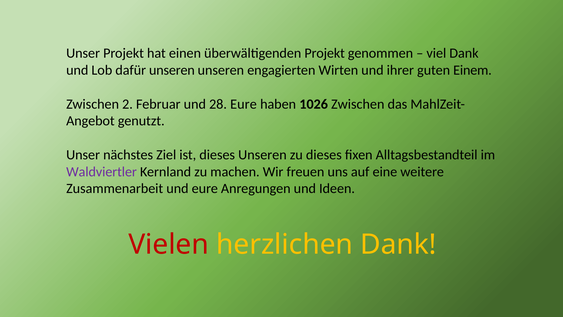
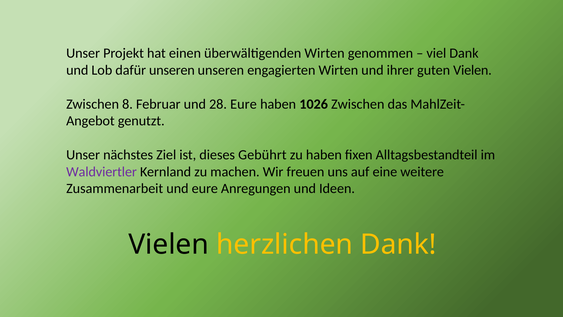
überwältigenden Projekt: Projekt -> Wirten
guten Einem: Einem -> Vielen
2: 2 -> 8
dieses Unseren: Unseren -> Gebührt
zu dieses: dieses -> haben
Vielen at (169, 244) colour: red -> black
